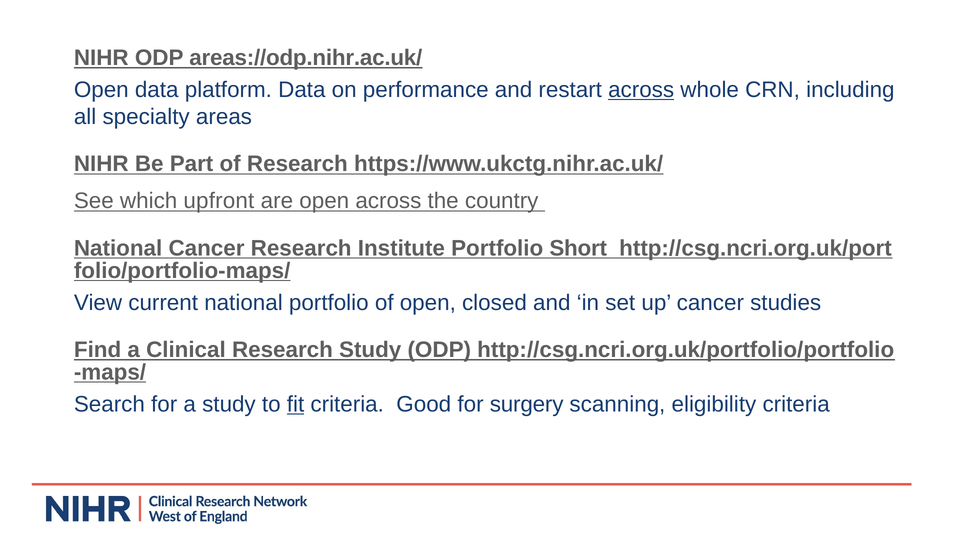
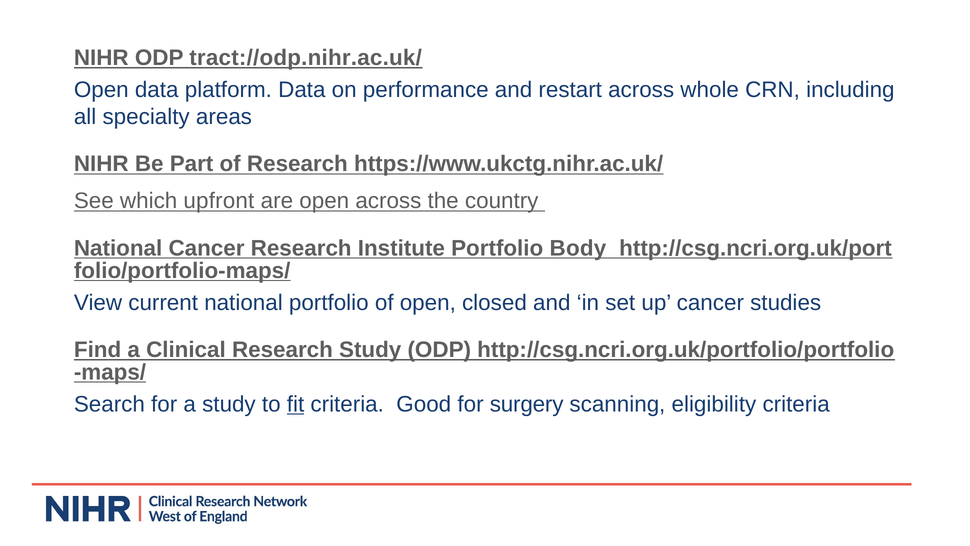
areas://odp.nihr.ac.uk/: areas://odp.nihr.ac.uk/ -> tract://odp.nihr.ac.uk/
across at (641, 90) underline: present -> none
Short: Short -> Body
